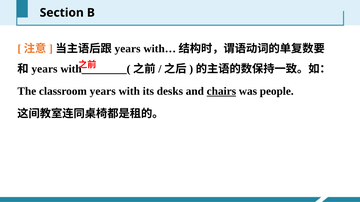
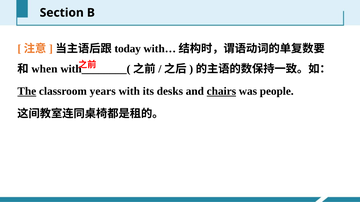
years at (128, 49): years -> today
years at (44, 69): years -> when
The underline: none -> present
